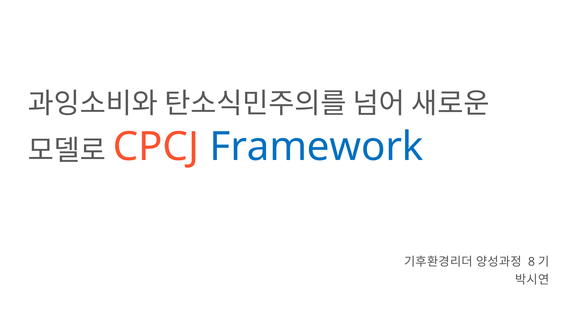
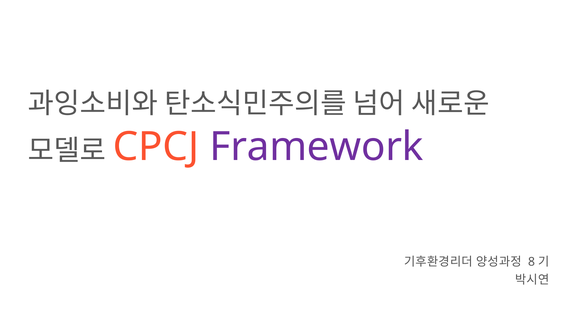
Framework colour: blue -> purple
